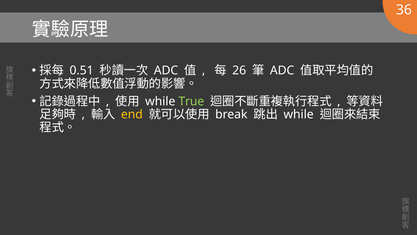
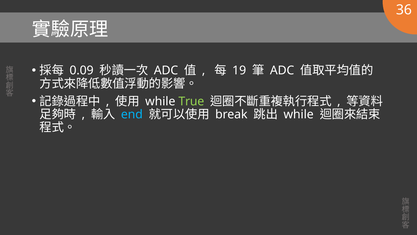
0.51: 0.51 -> 0.09
26: 26 -> 19
end colour: yellow -> light blue
